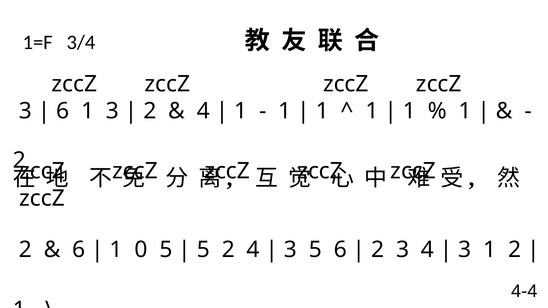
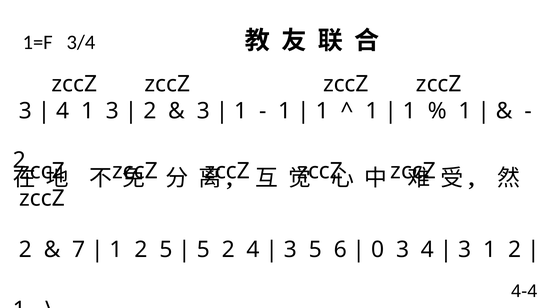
6 at (63, 111): 6 -> 4
4 at (203, 111): 4 -> 3
6 at (79, 250): 6 -> 7
0 at (141, 250): 0 -> 2
2 at (378, 250): 2 -> 0
